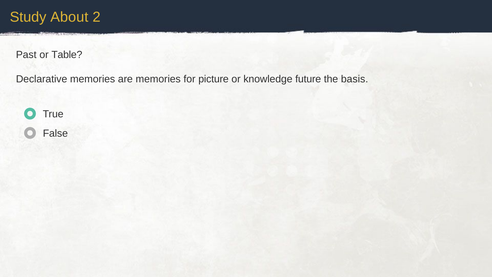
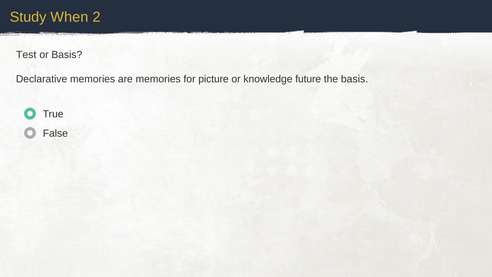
About: About -> When
Past: Past -> Test
or Table: Table -> Basis
